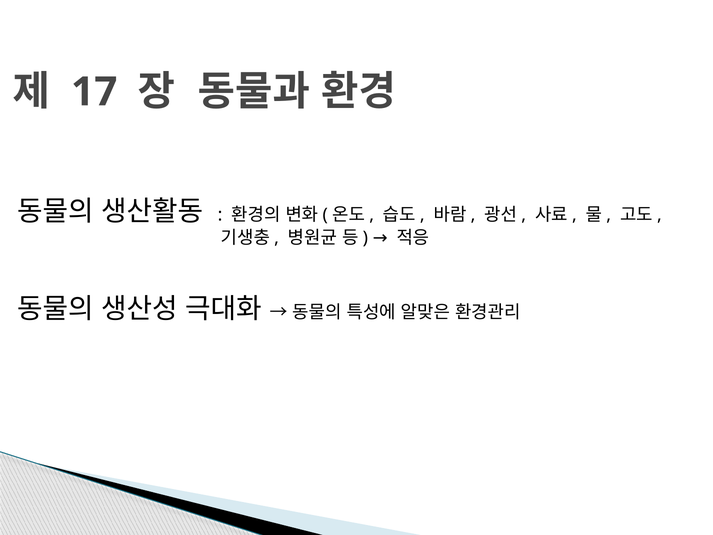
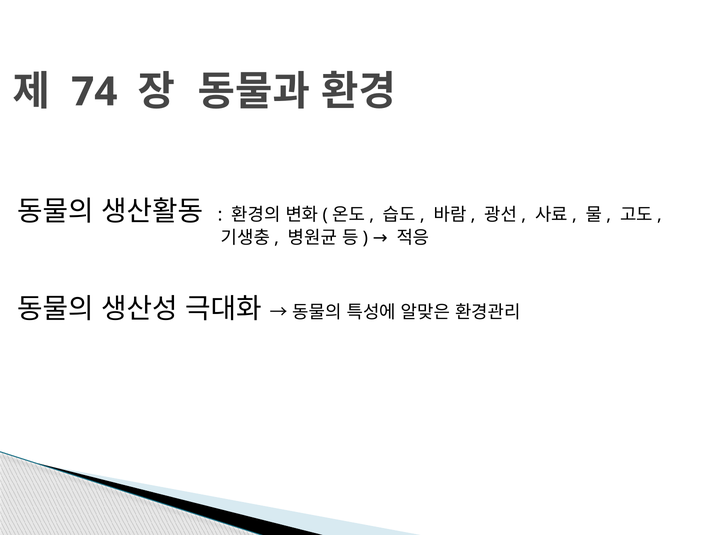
17: 17 -> 74
